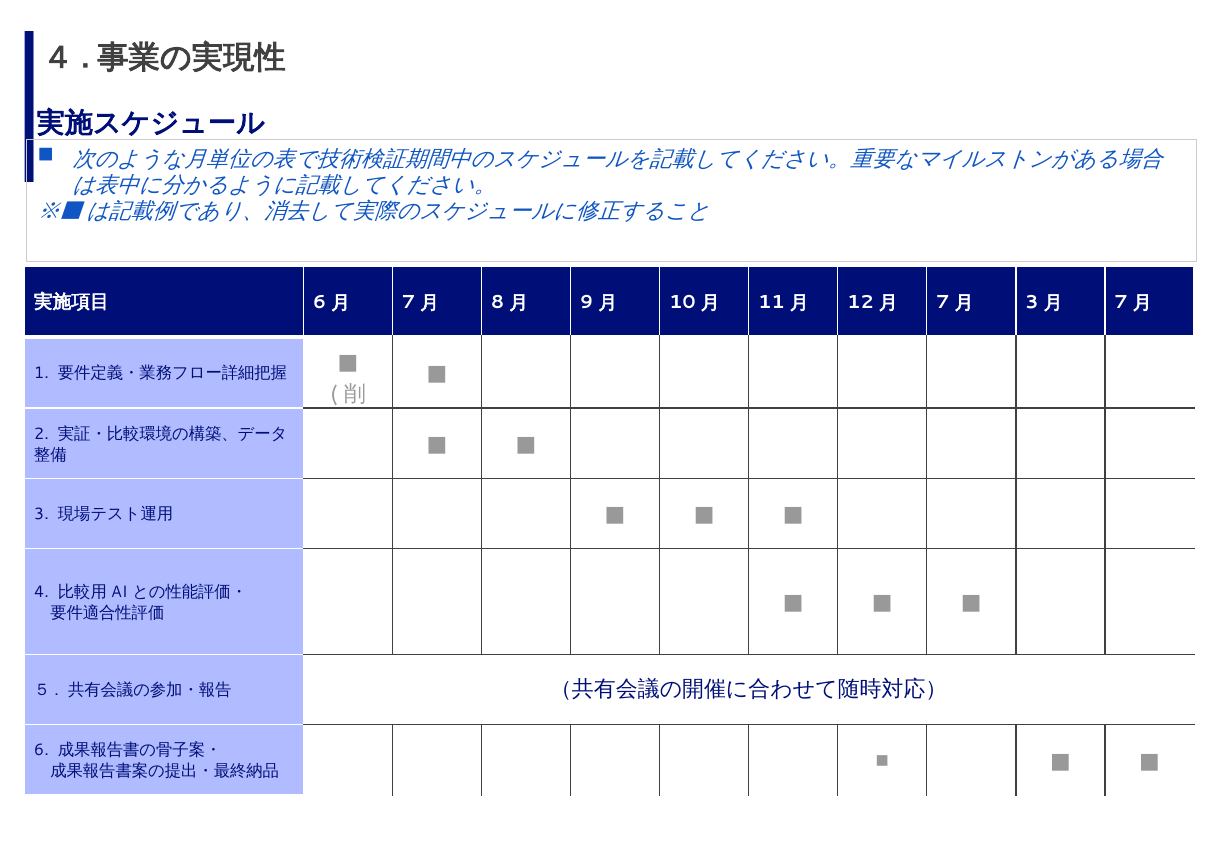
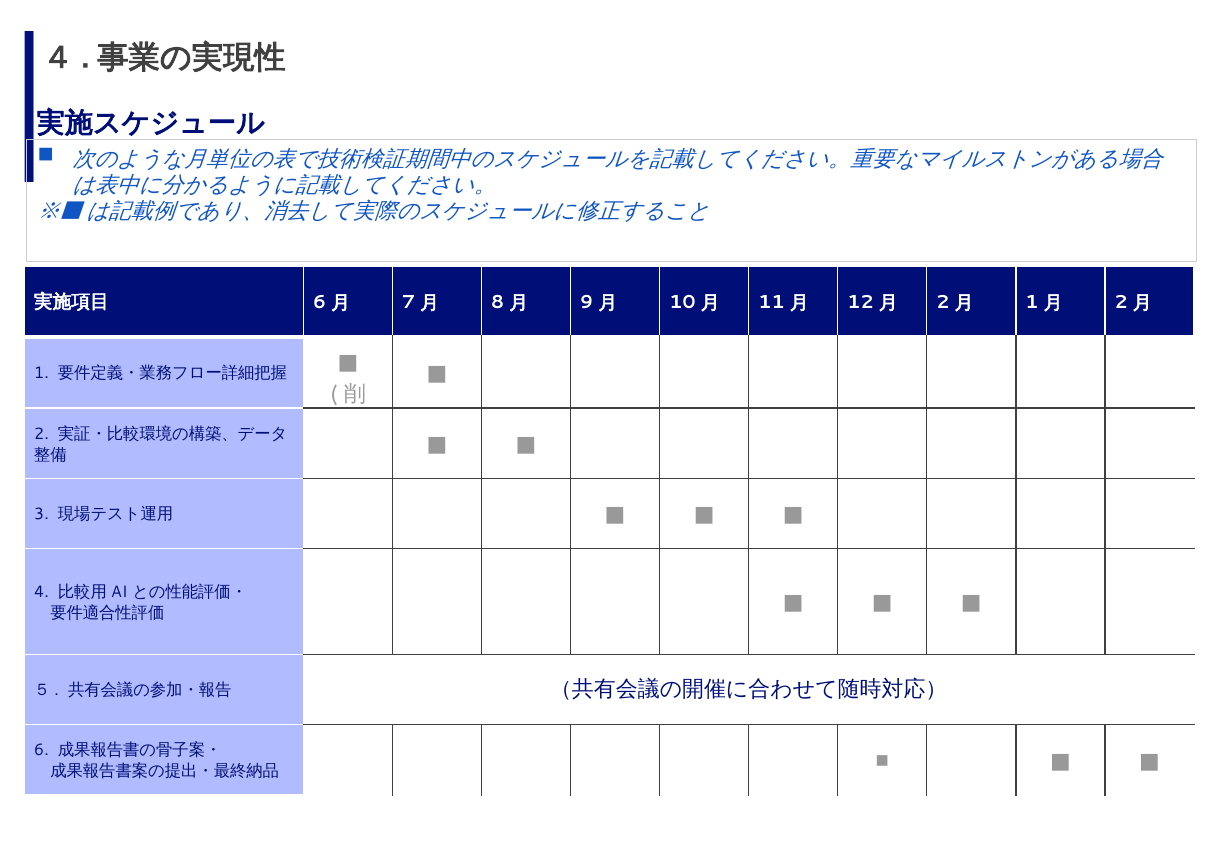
7 at (943, 303): 7 -> 2
3 at (1032, 303): 3 -> 1
7 at (1121, 303): 7 -> 2
